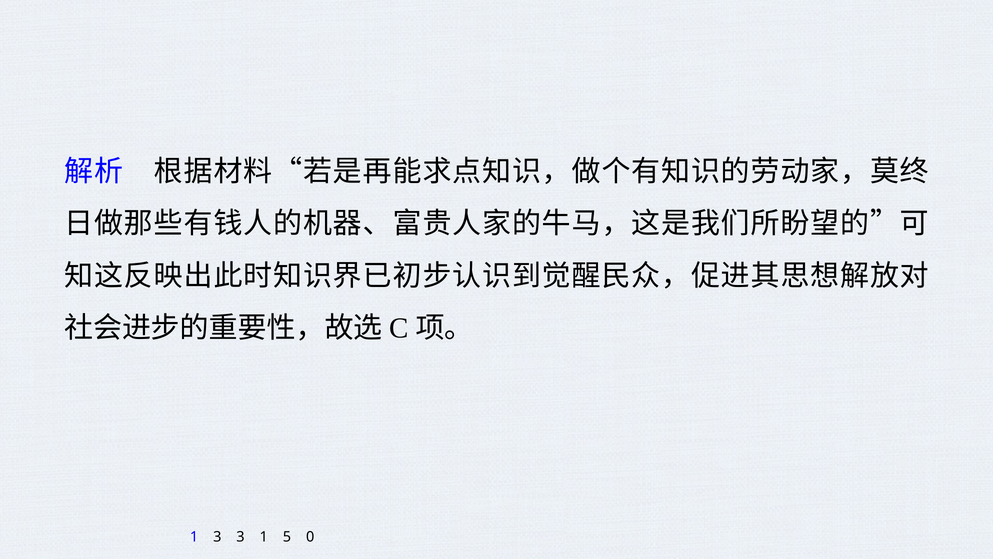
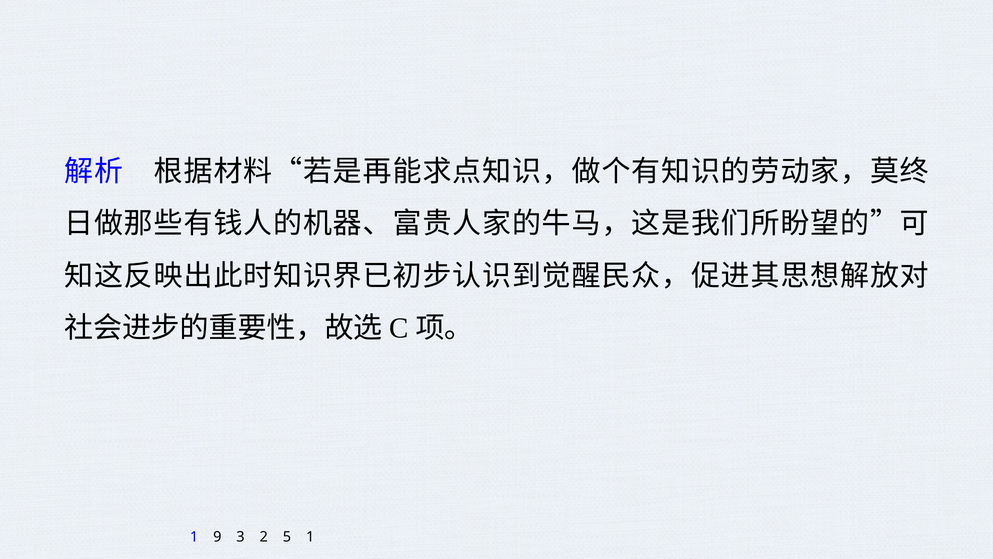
1 3: 3 -> 9
3 1: 1 -> 2
5 0: 0 -> 1
